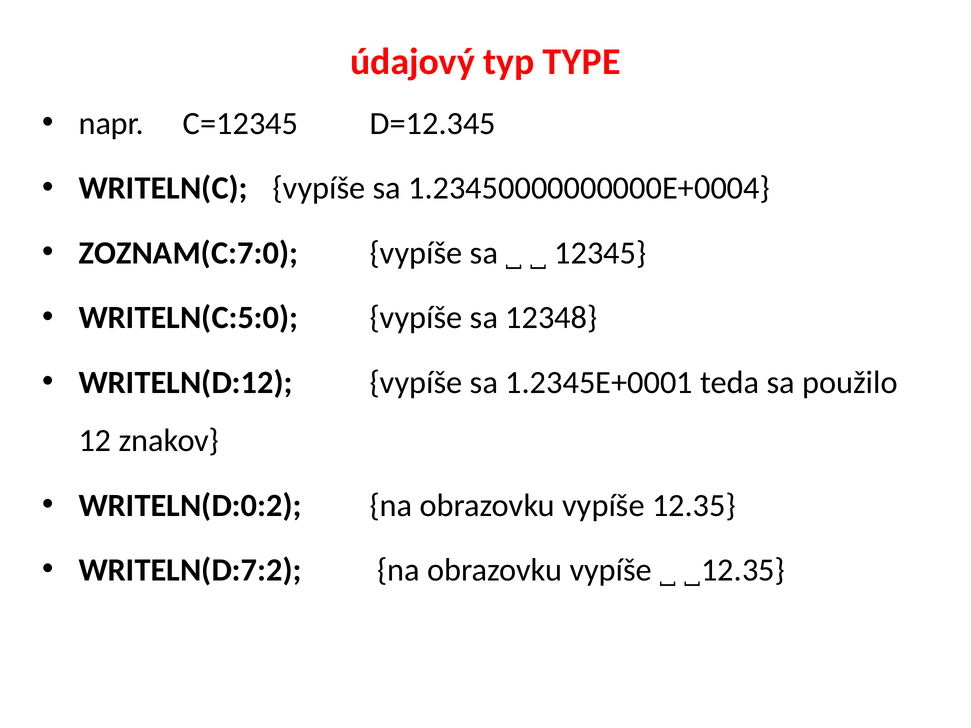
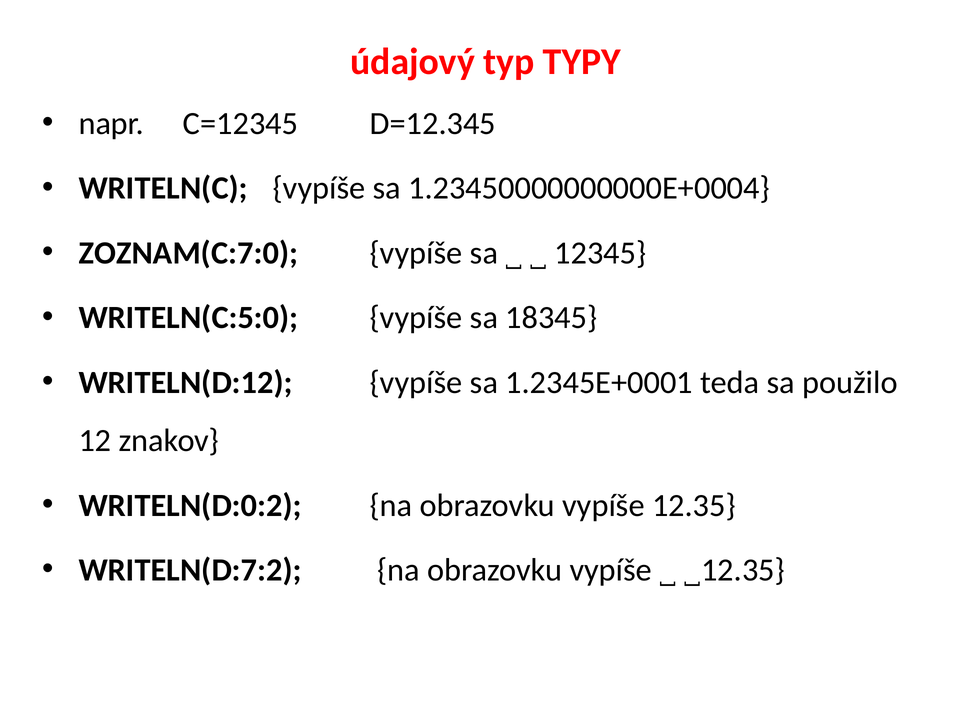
TYPE: TYPE -> TYPY
12348: 12348 -> 18345
